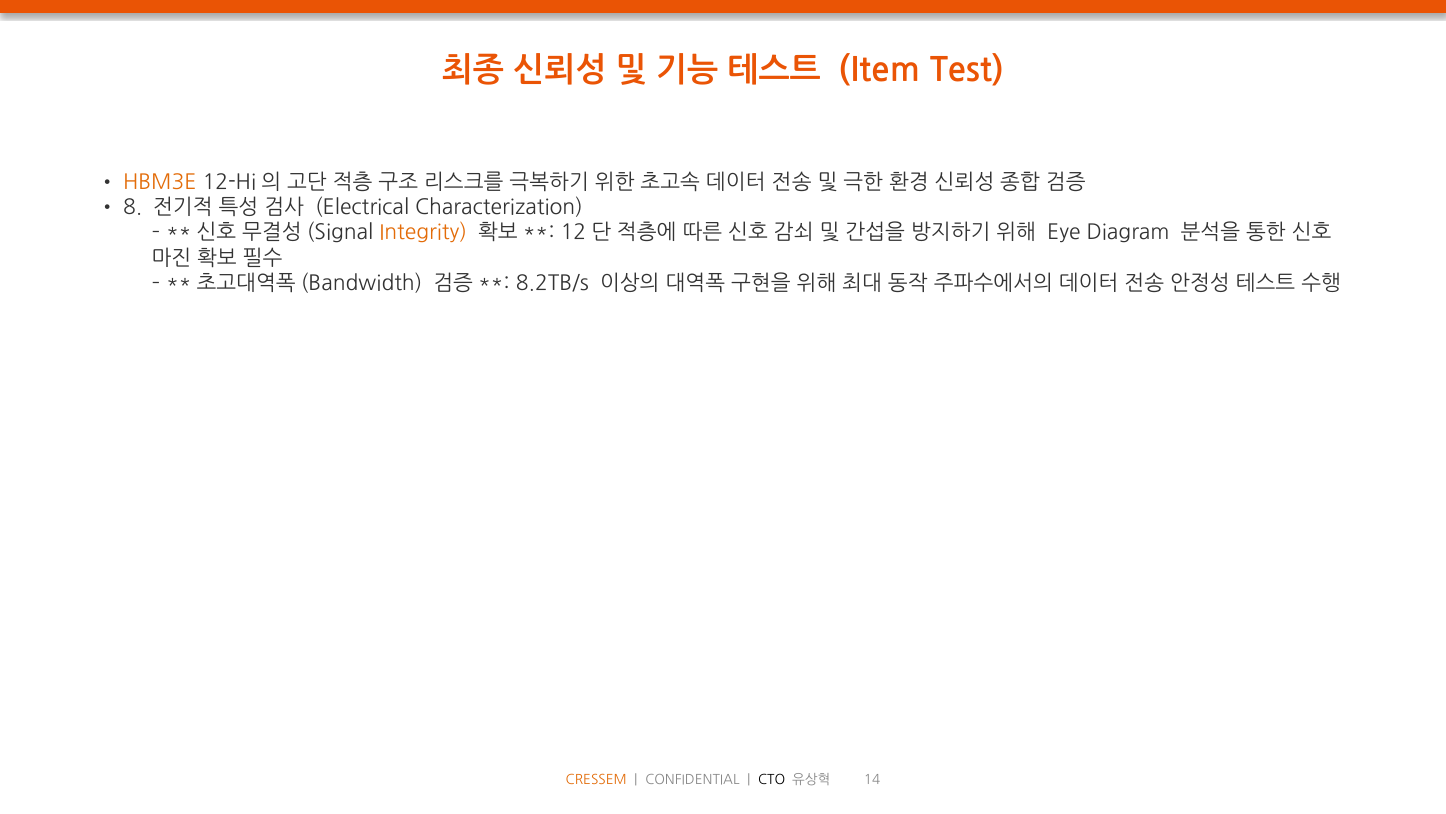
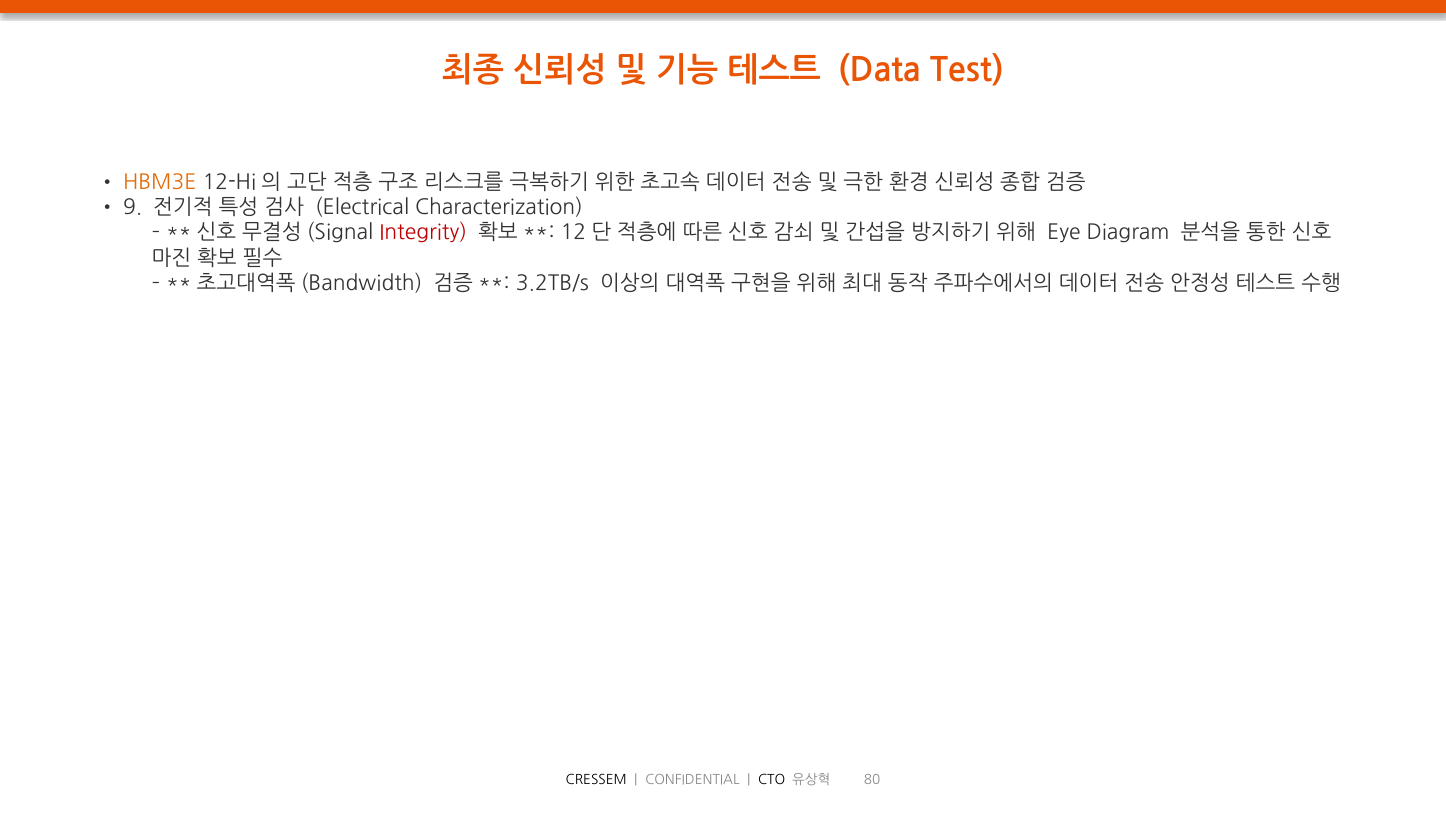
Item: Item -> Data
8: 8 -> 9
Integrity colour: orange -> red
8.2TB/s: 8.2TB/s -> 3.2TB/s
CRESSEM colour: orange -> black
14: 14 -> 80
